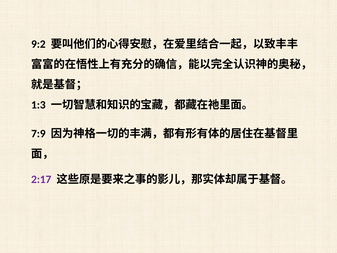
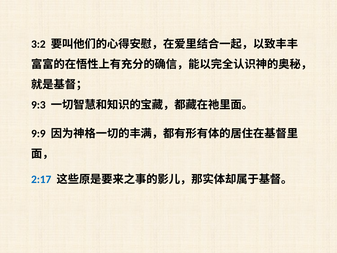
9:2: 9:2 -> 3:2
1:3: 1:3 -> 9:3
7:9: 7:9 -> 9:9
2:17 colour: purple -> blue
